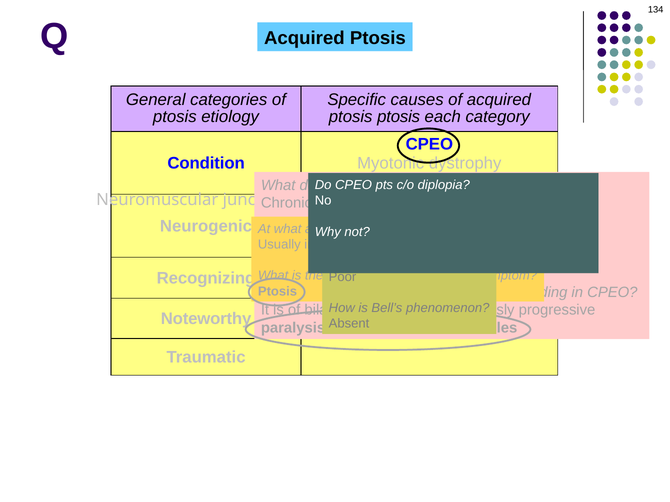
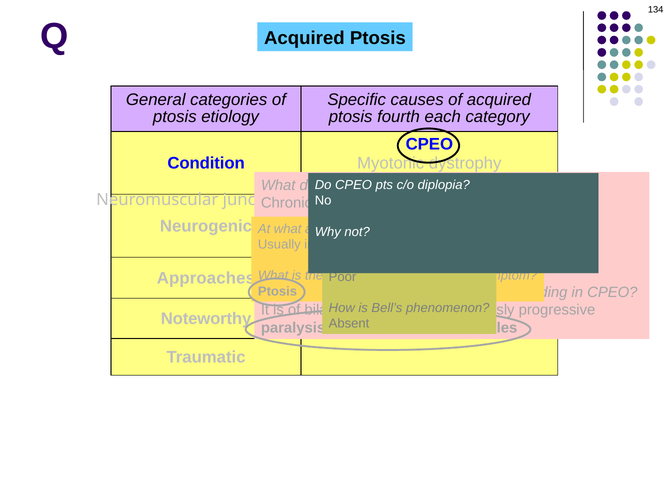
ptosis ptosis: ptosis -> fourth
Recognizing: Recognizing -> Approaches
